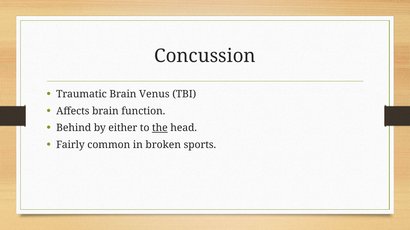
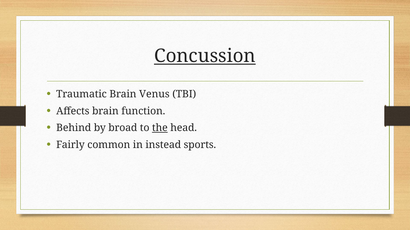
Concussion underline: none -> present
either: either -> broad
broken: broken -> instead
